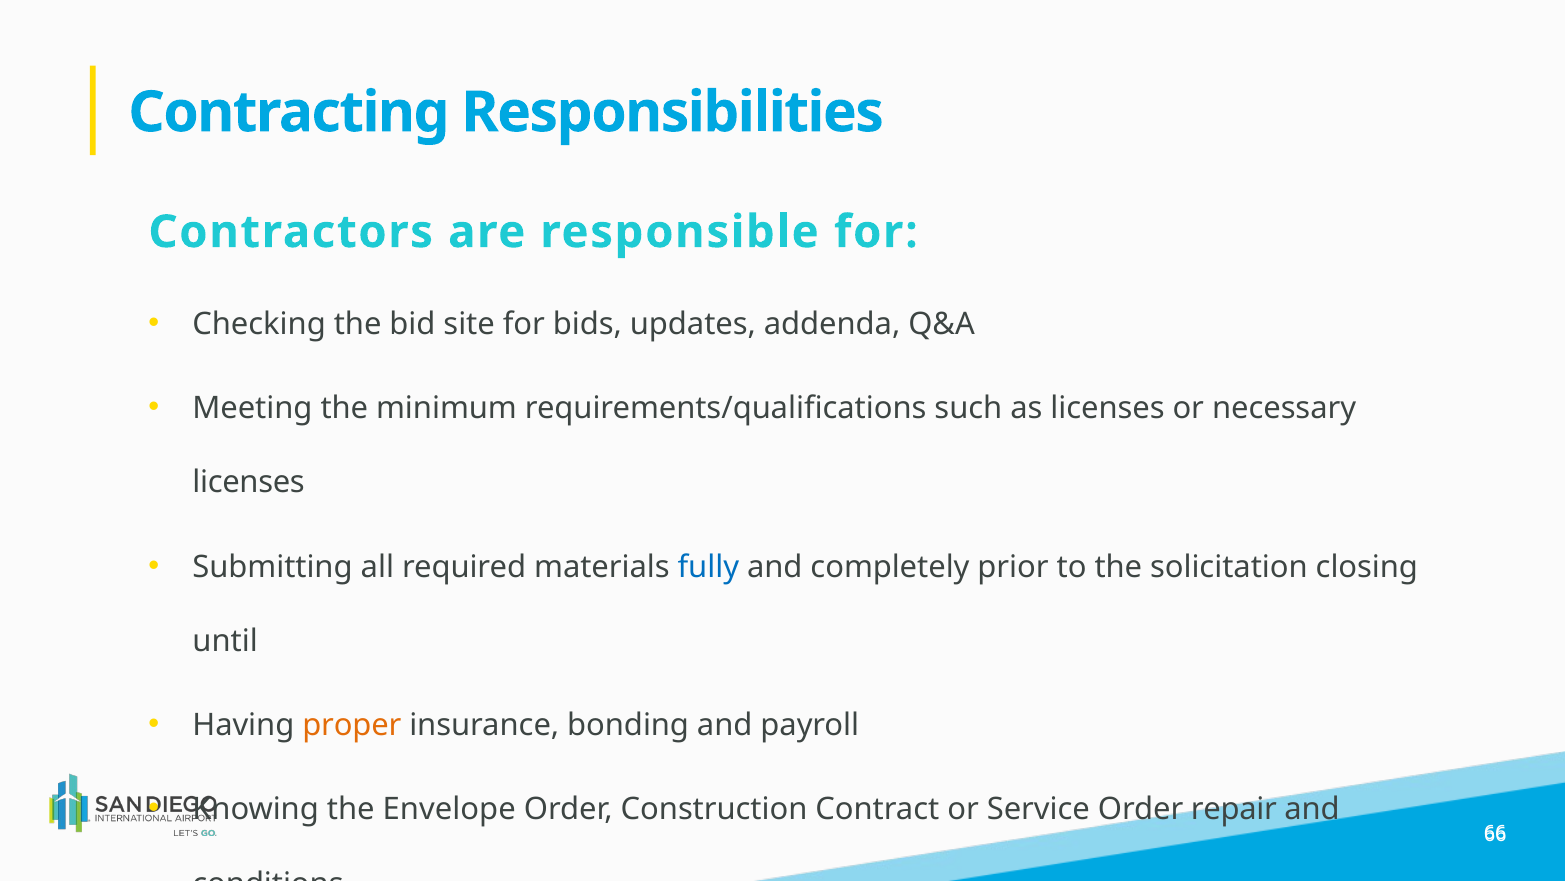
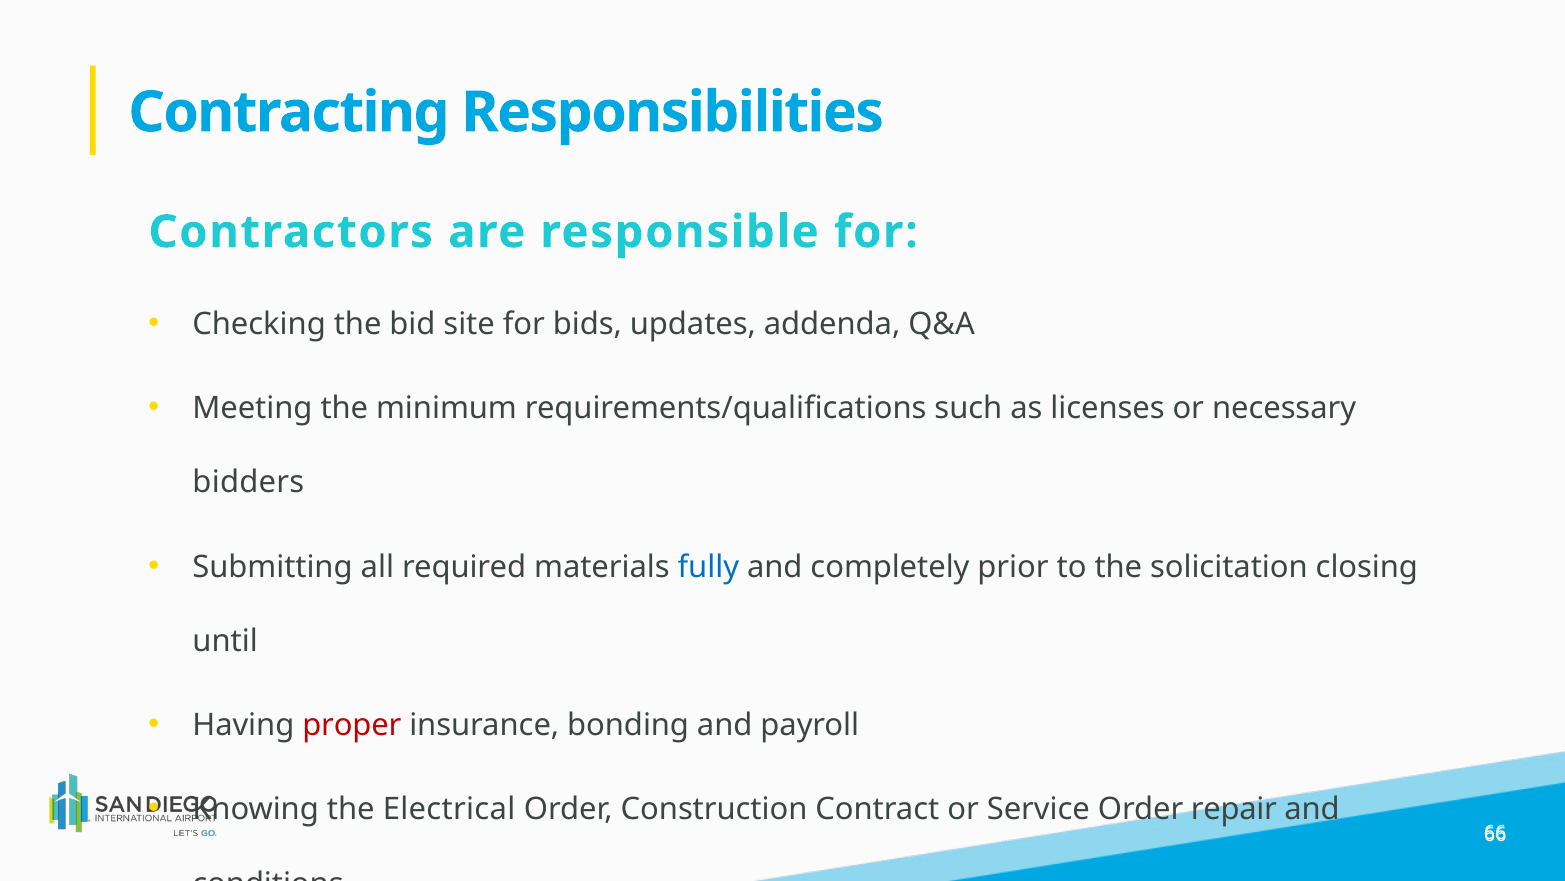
licenses at (249, 482): licenses -> bidders
proper colour: orange -> red
Envelope: Envelope -> Electrical
